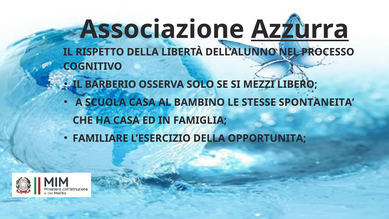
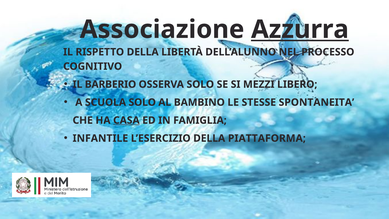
SCUOLA CASA: CASA -> SOLO
CASA at (126, 120) underline: none -> present
FAMILIARE: FAMILIARE -> INFANTILE
OPPORTUNITA: OPPORTUNITA -> PIATTAFORMA
